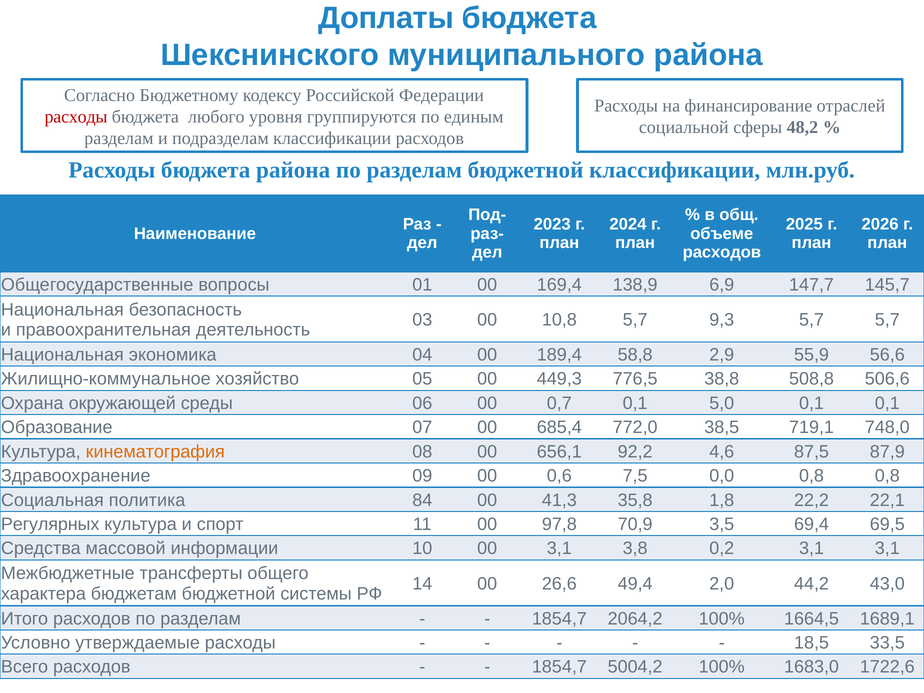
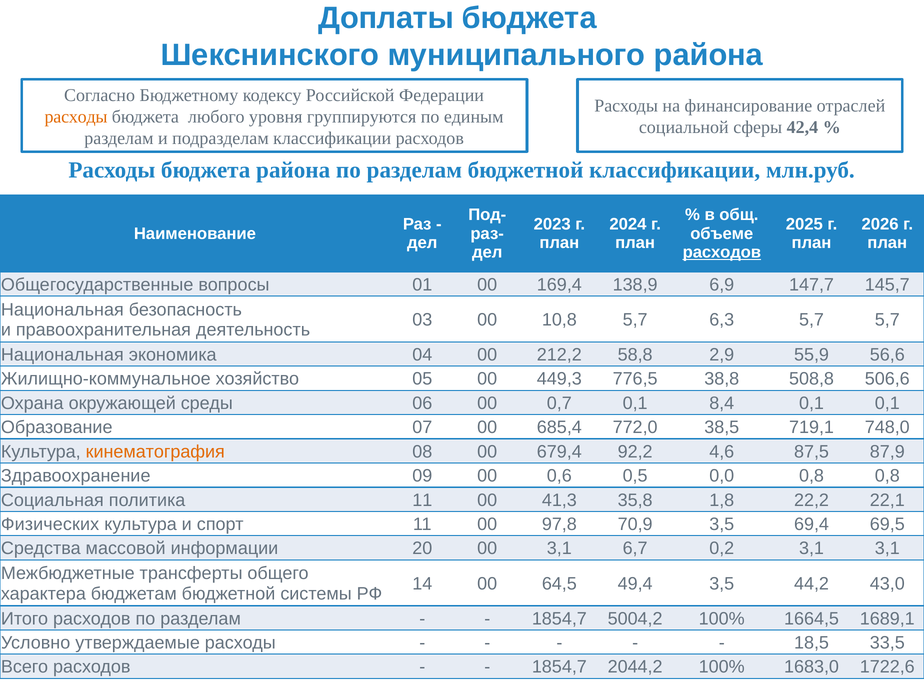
расходы at (76, 117) colour: red -> orange
48,2: 48,2 -> 42,4
расходов at (722, 252) underline: none -> present
9,3: 9,3 -> 6,3
189,4: 189,4 -> 212,2
5,0: 5,0 -> 8,4
656,1: 656,1 -> 679,4
7,5: 7,5 -> 0,5
политика 84: 84 -> 11
Регулярных: Регулярных -> Физических
10: 10 -> 20
3,8: 3,8 -> 6,7
26,6: 26,6 -> 64,5
49,4 2,0: 2,0 -> 3,5
2064,2: 2064,2 -> 5004,2
5004,2: 5004,2 -> 2044,2
